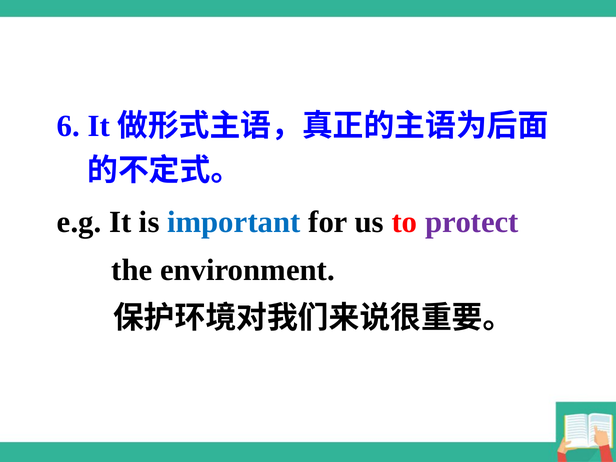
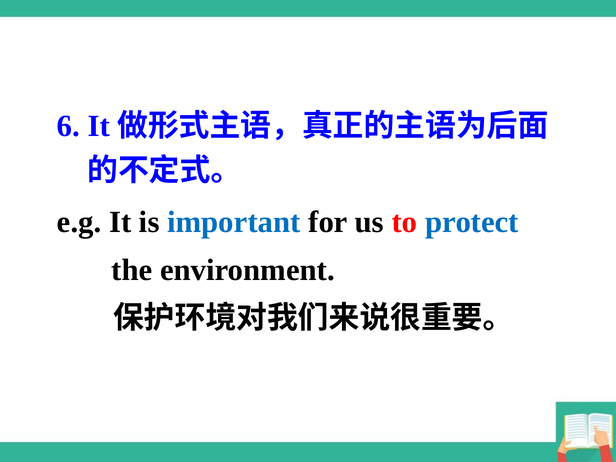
protect colour: purple -> blue
